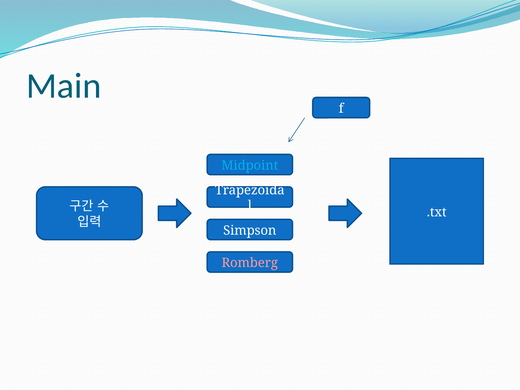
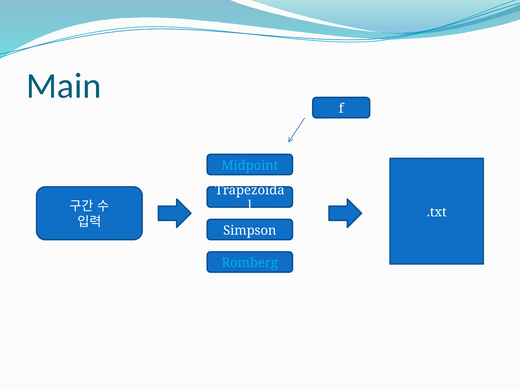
Romberg colour: pink -> light blue
